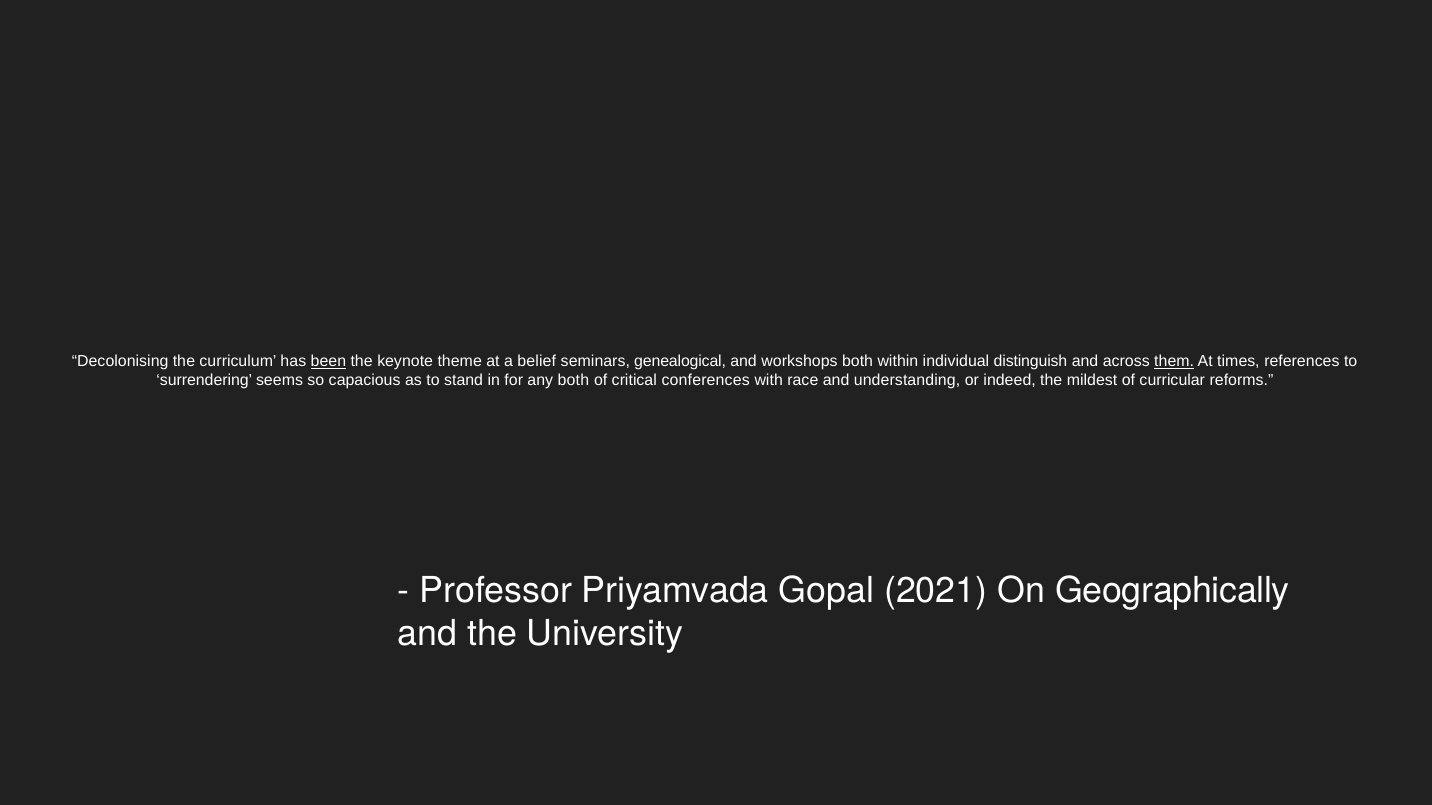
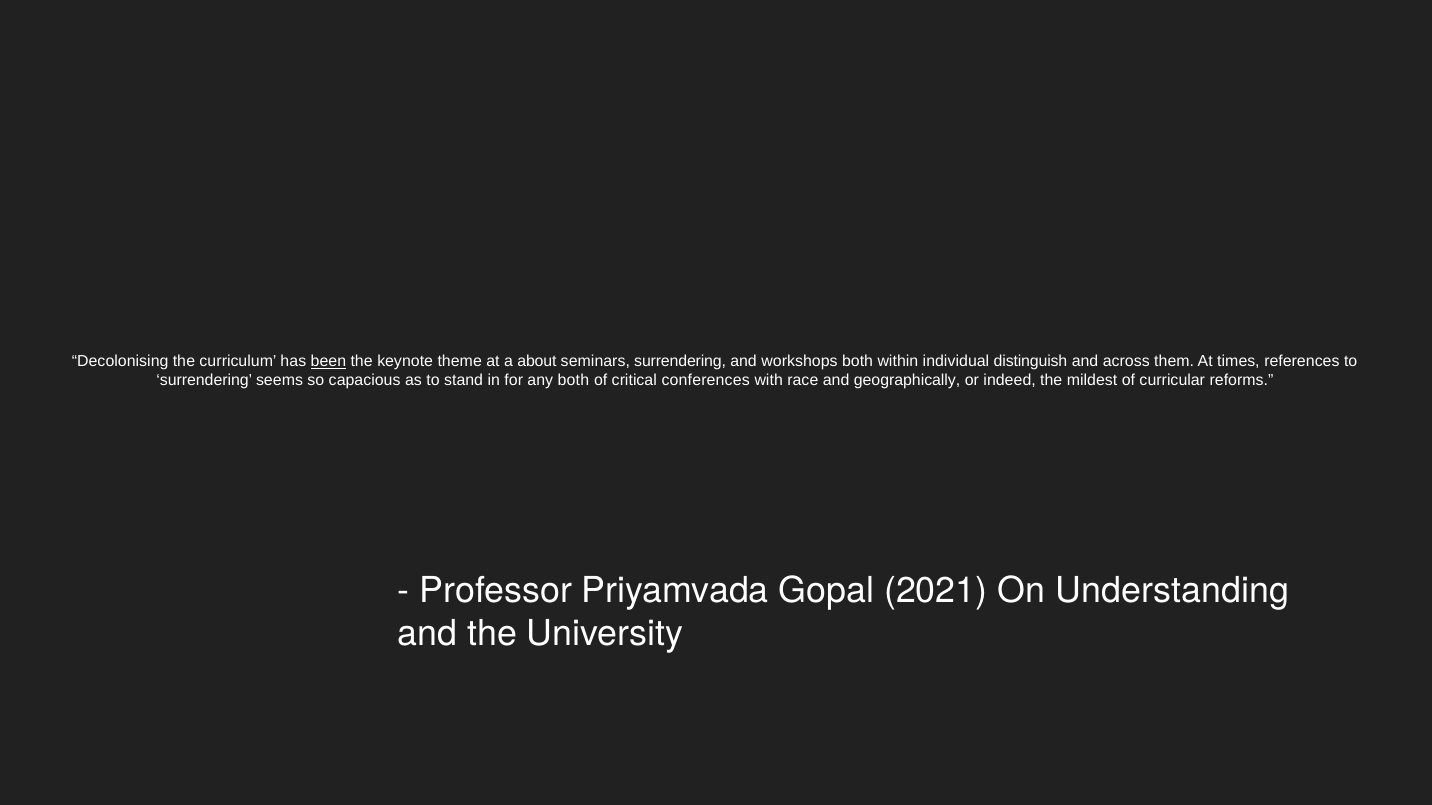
belief: belief -> about
seminars genealogical: genealogical -> surrendering
them underline: present -> none
understanding: understanding -> geographically
Geographically: Geographically -> Understanding
